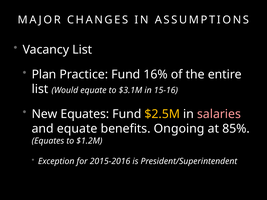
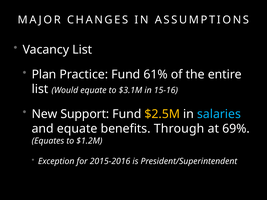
16%: 16% -> 61%
New Equates: Equates -> Support
salaries colour: pink -> light blue
Ongoing: Ongoing -> Through
85%: 85% -> 69%
